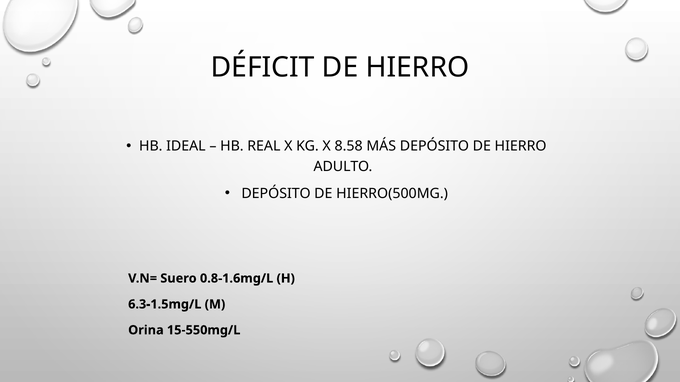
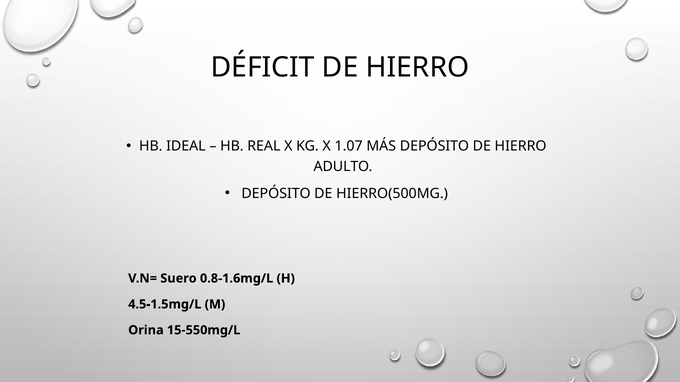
8.58: 8.58 -> 1.07
6.3-1.5mg/L: 6.3-1.5mg/L -> 4.5-1.5mg/L
